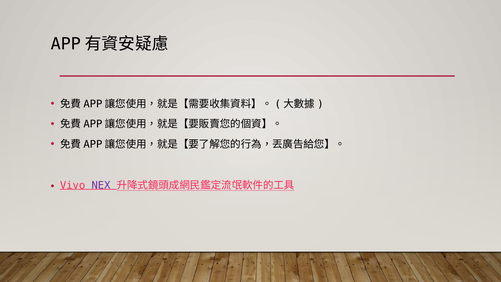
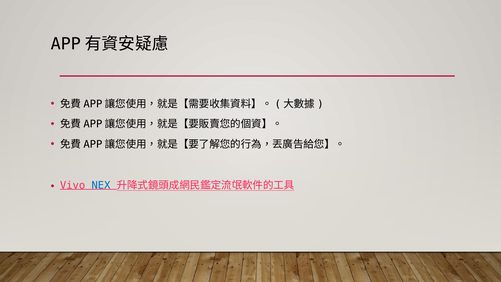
NEX colour: purple -> blue
